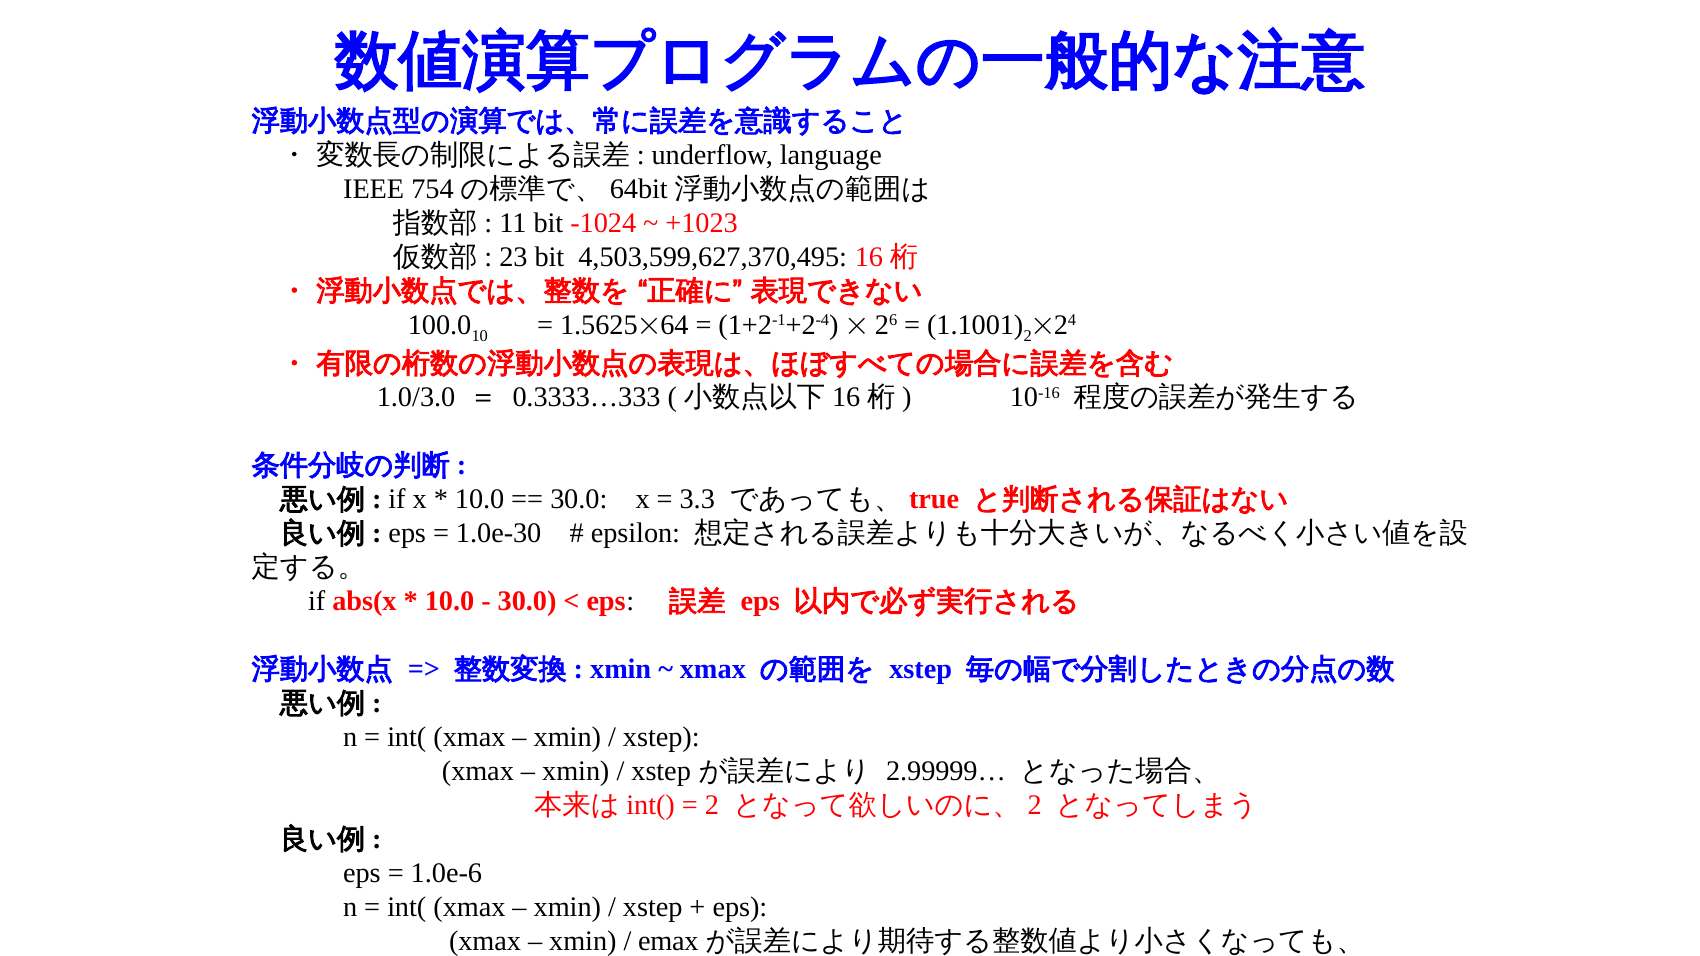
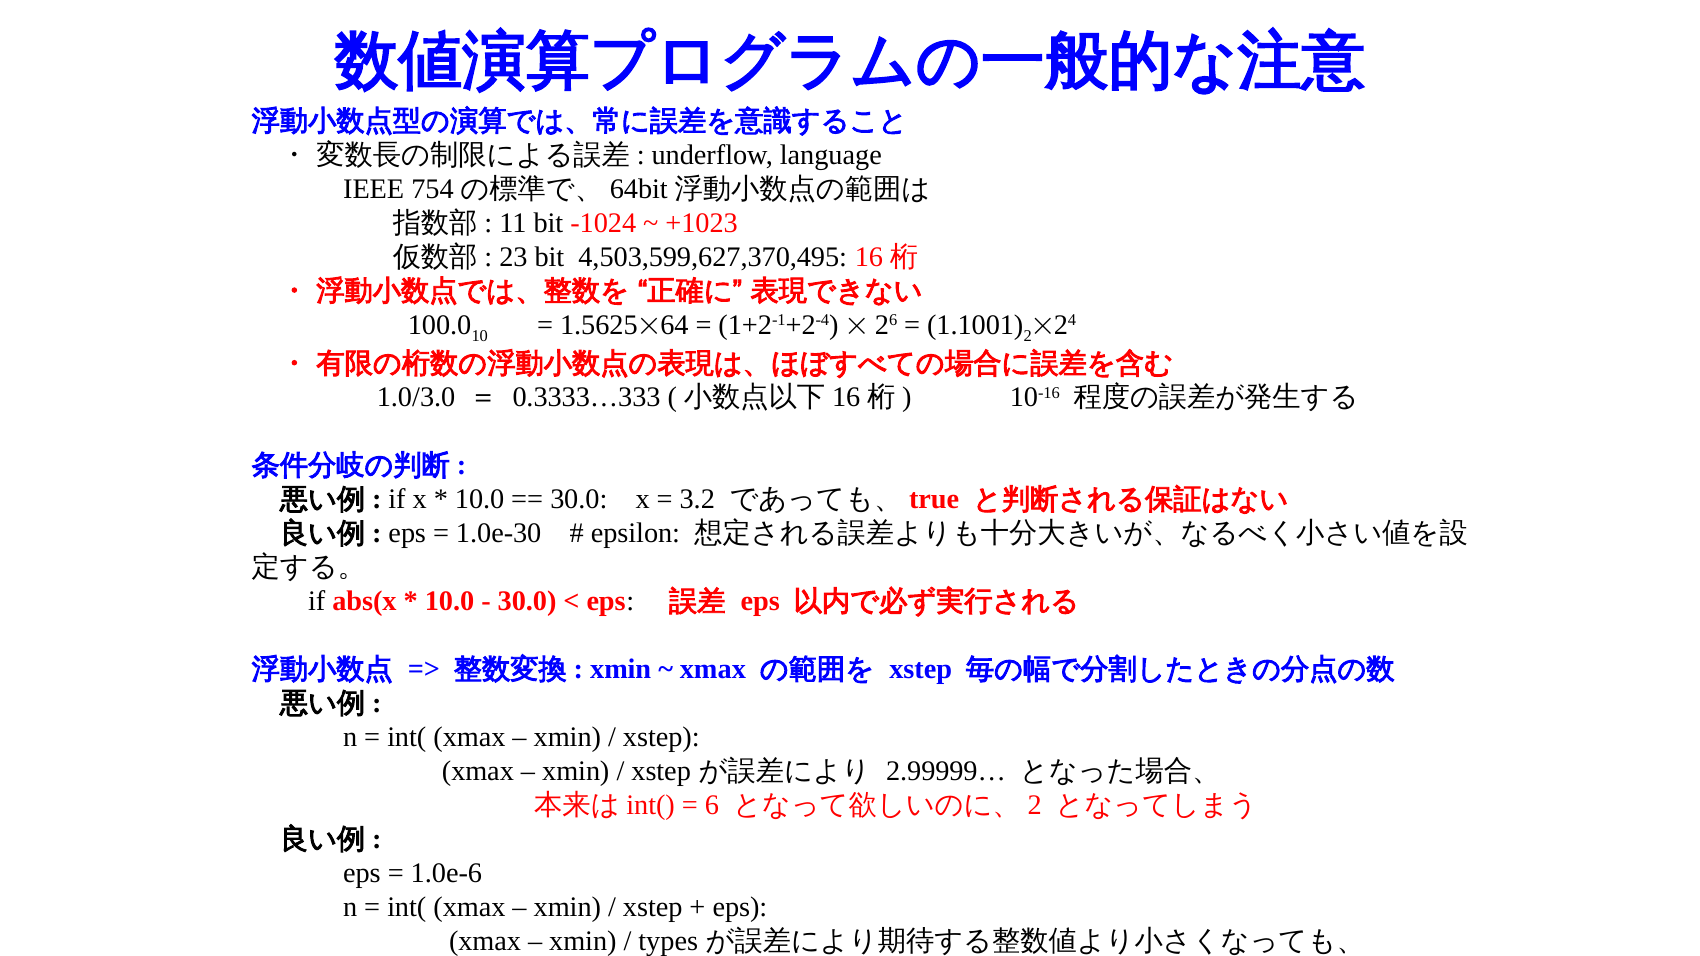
3.3: 3.3 -> 3.2
2 at (712, 805): 2 -> 6
emax: emax -> types
